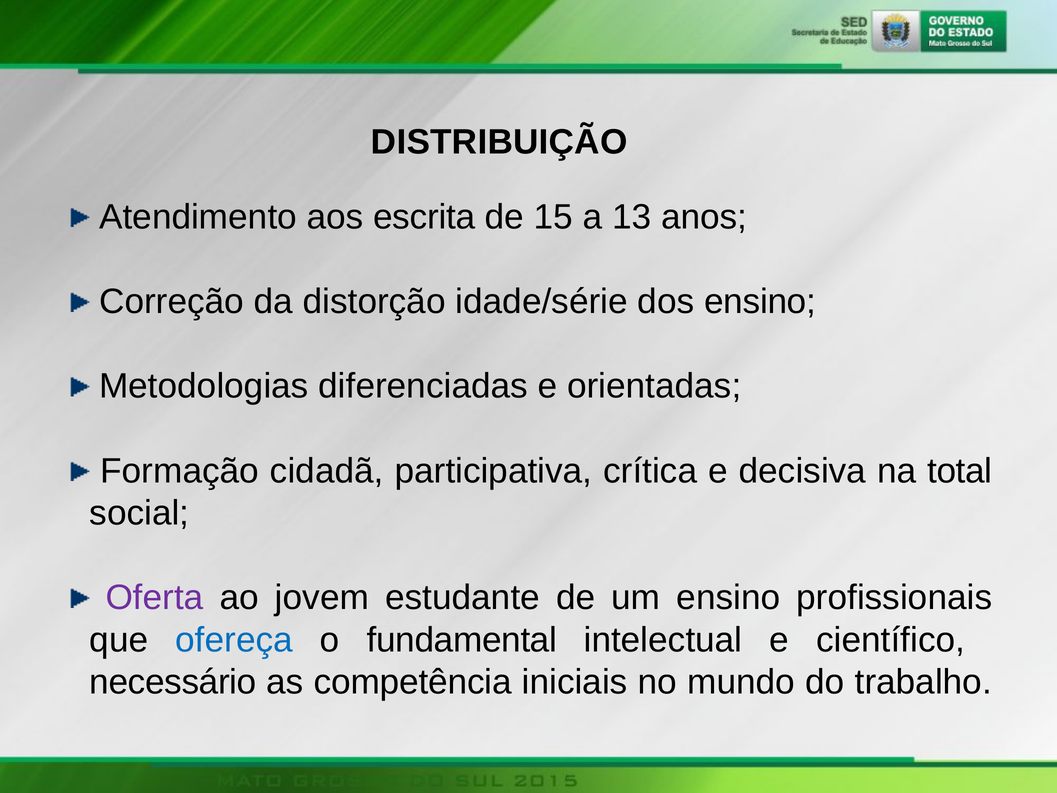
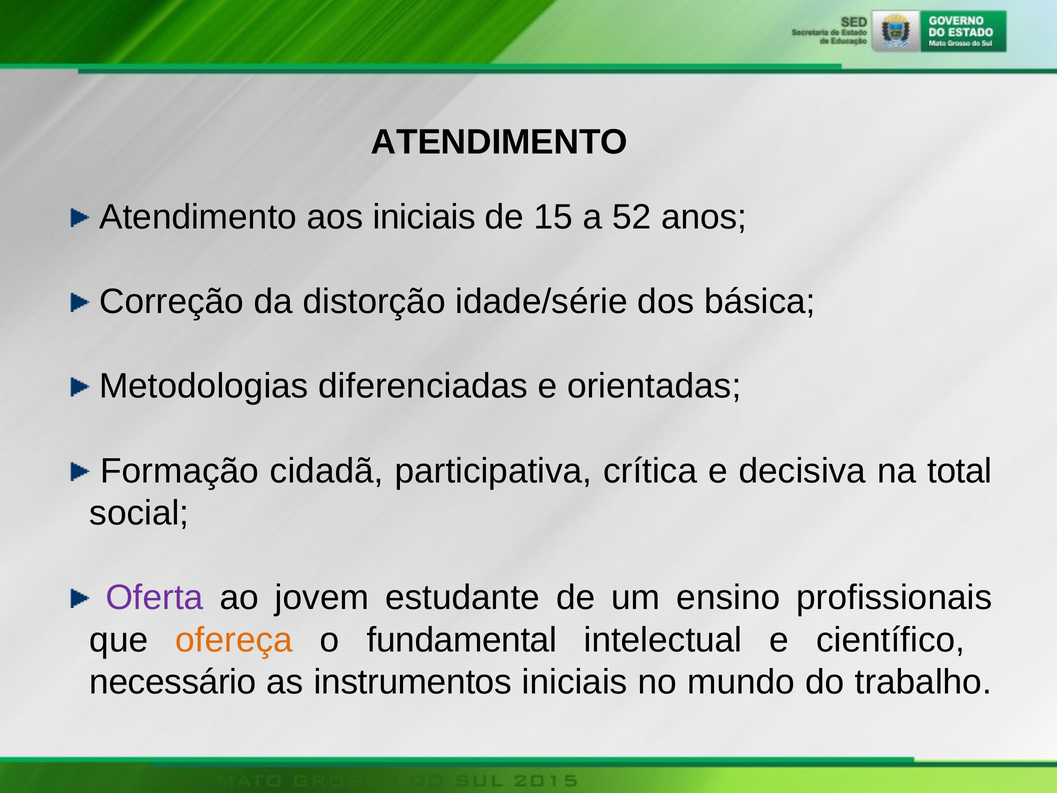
DISTRIBUIÇÃO at (499, 142): DISTRIBUIÇÃO -> ATENDIMENTO
aos escrita: escrita -> iniciais
13: 13 -> 52
dos ensino: ensino -> básica
ofereça colour: blue -> orange
competência: competência -> instrumentos
